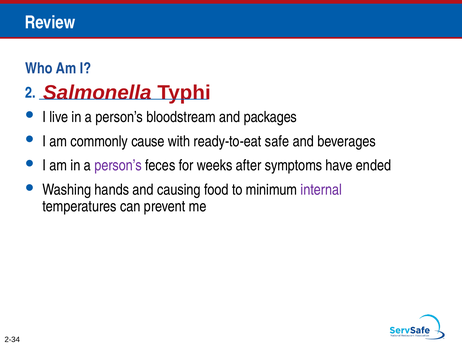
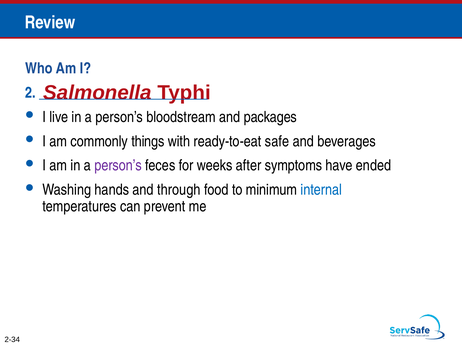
cause: cause -> things
causing: causing -> through
internal colour: purple -> blue
